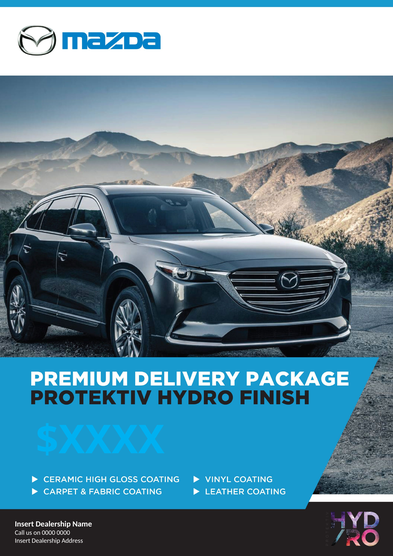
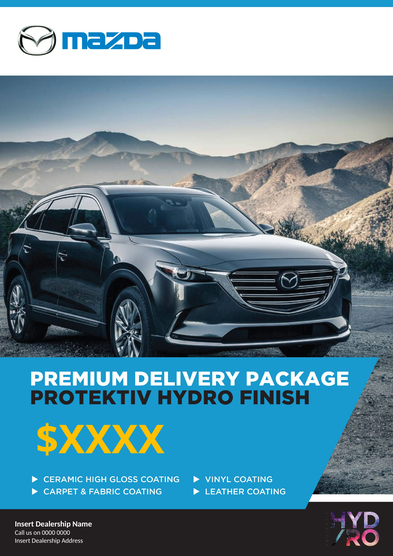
$XXXX colour: light blue -> yellow
